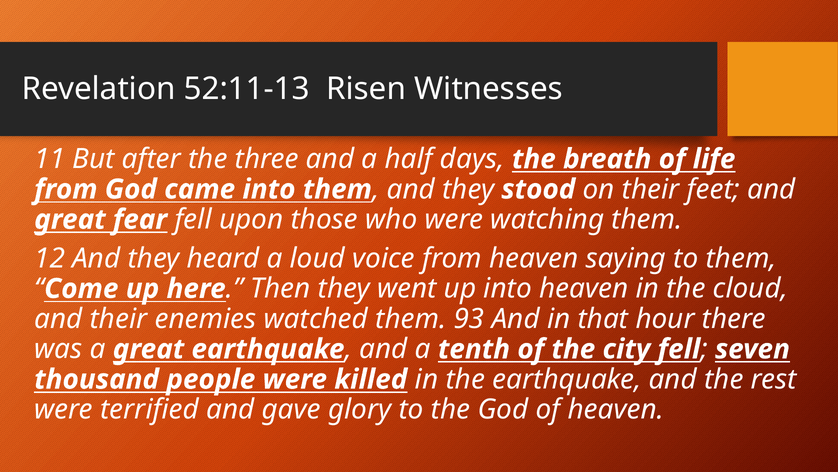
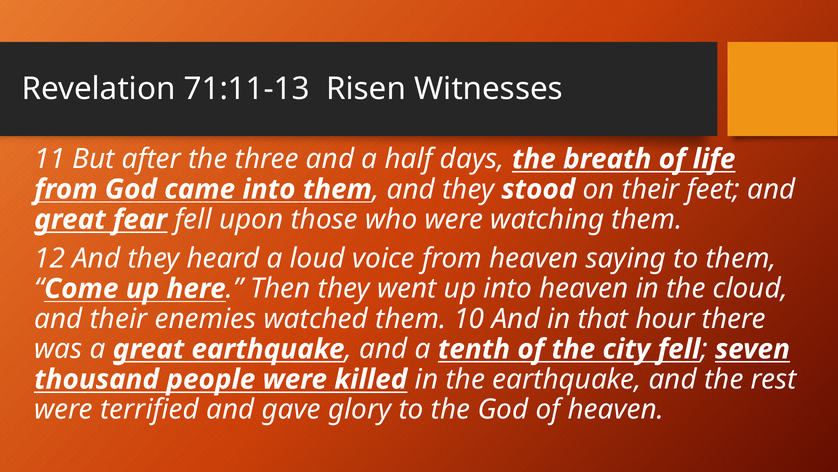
52:11-13: 52:11-13 -> 71:11-13
93: 93 -> 10
